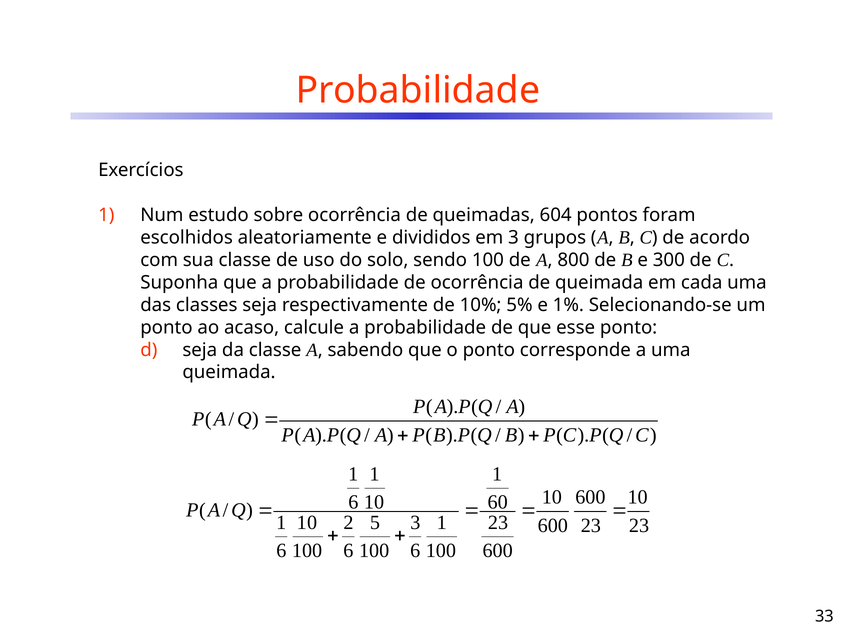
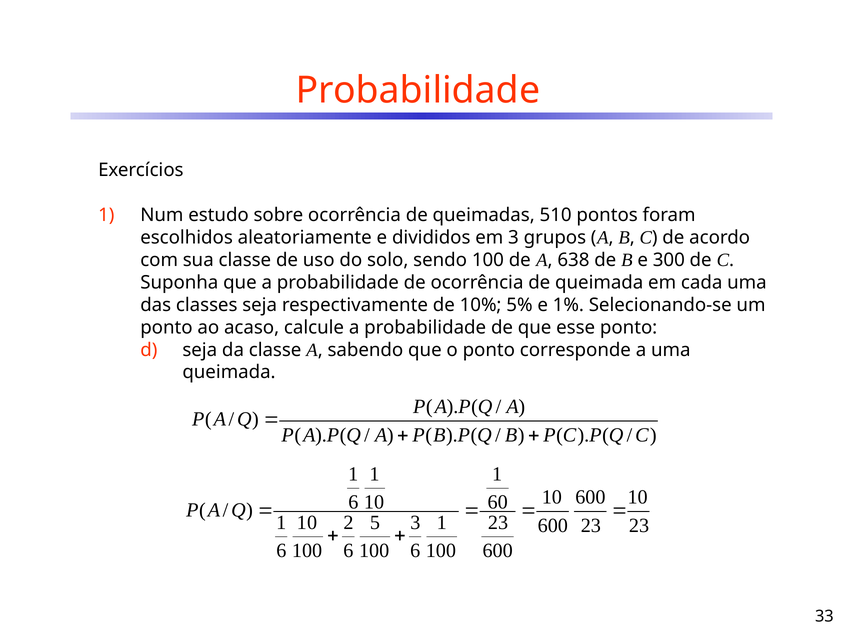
604: 604 -> 510
800: 800 -> 638
